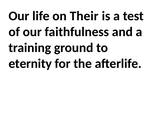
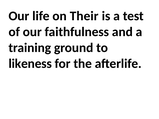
eternity: eternity -> likeness
